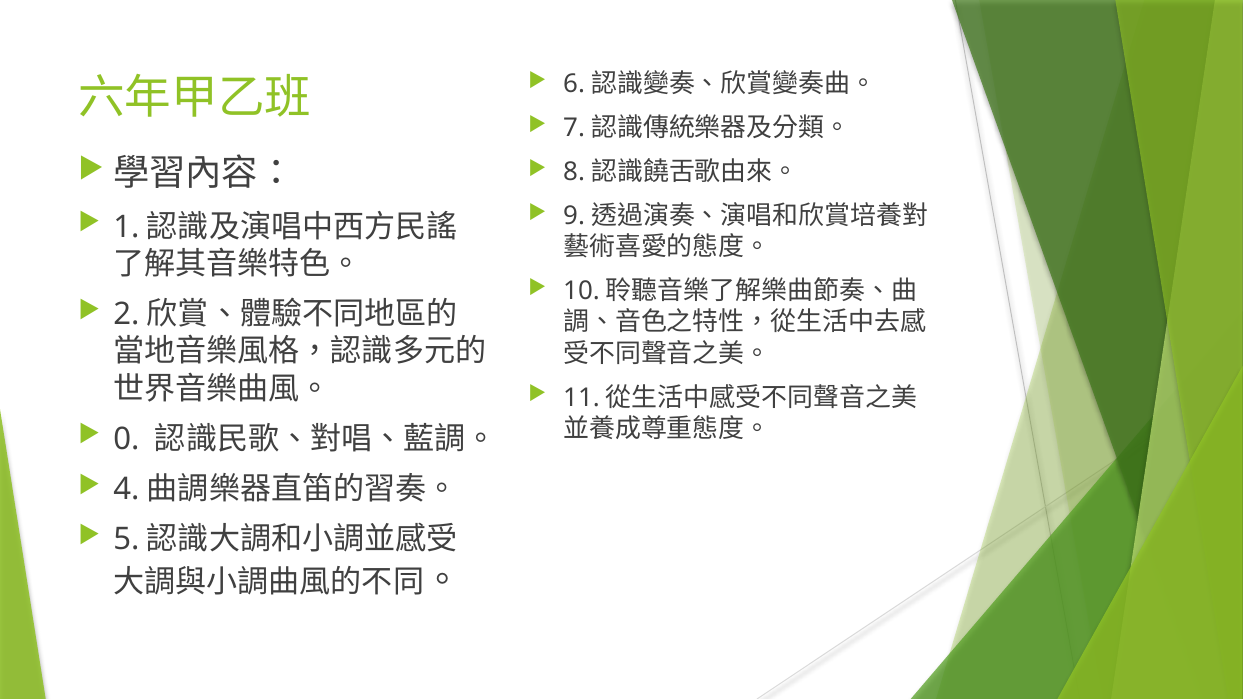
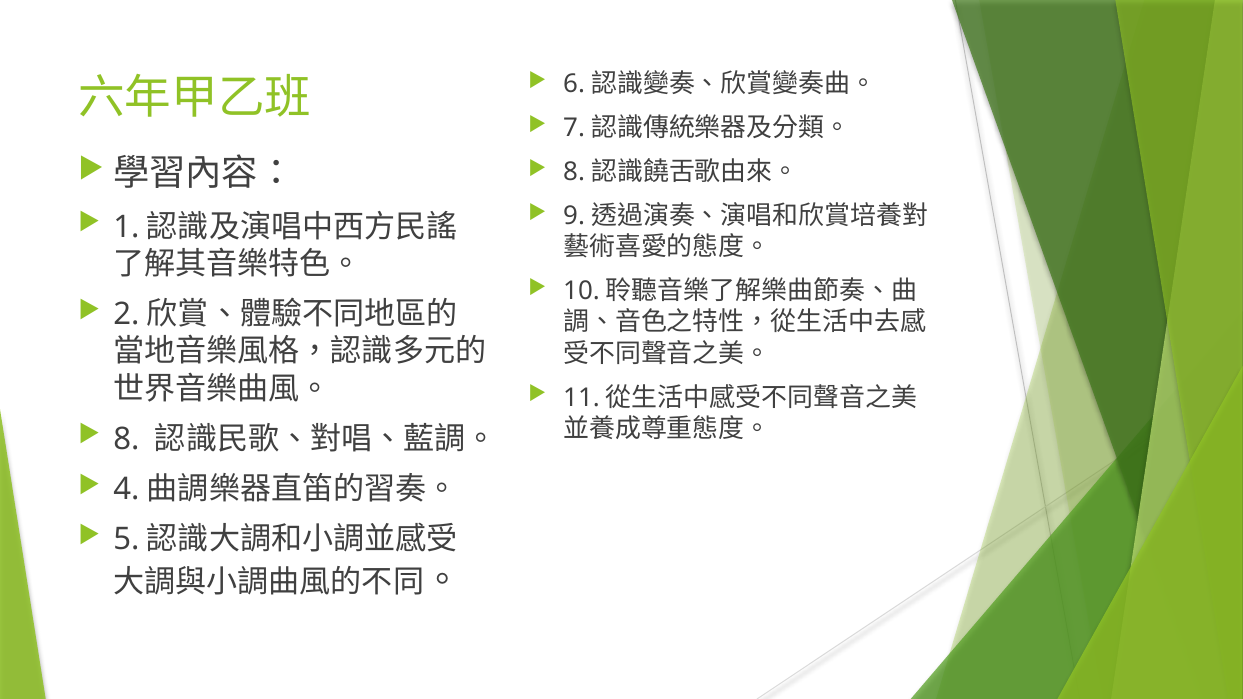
0 at (126, 439): 0 -> 8
